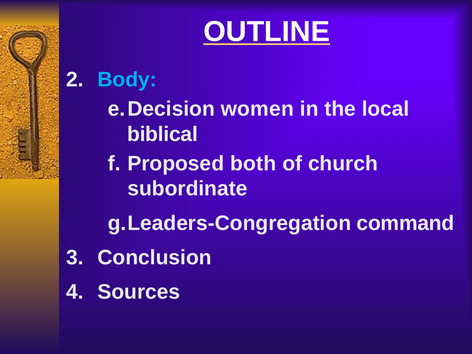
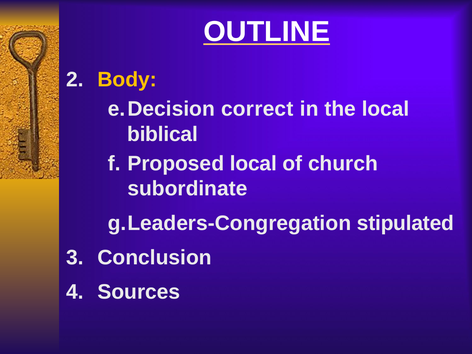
Body colour: light blue -> yellow
women: women -> correct
Proposed both: both -> local
command: command -> stipulated
